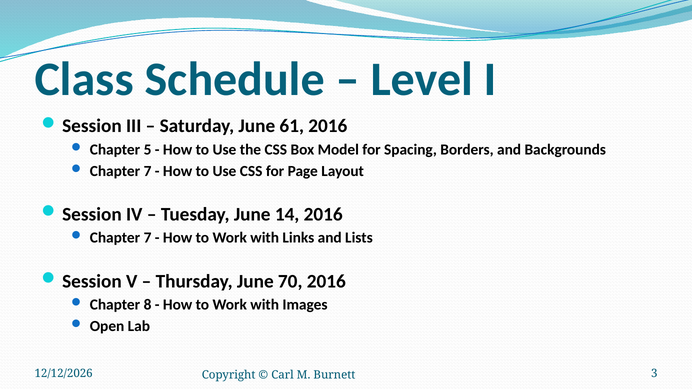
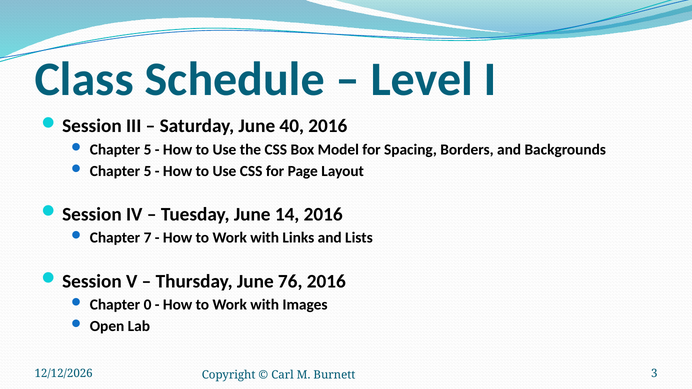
61: 61 -> 40
7 at (148, 171): 7 -> 5
70: 70 -> 76
8: 8 -> 0
